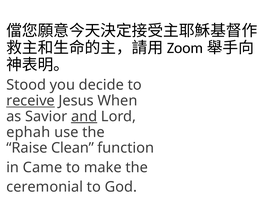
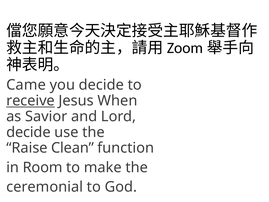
Stood: Stood -> Came
and underline: present -> none
ephah at (28, 132): ephah -> decide
Came: Came -> Room
